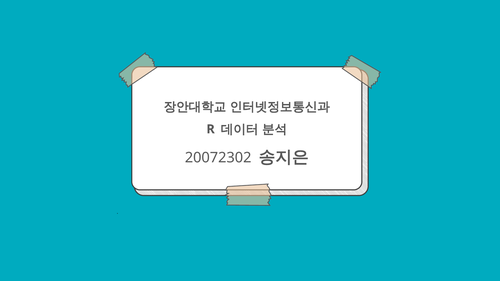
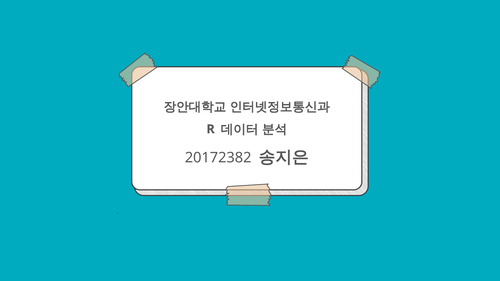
20072302: 20072302 -> 20172382
